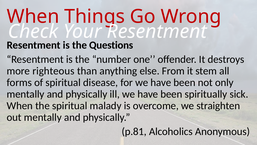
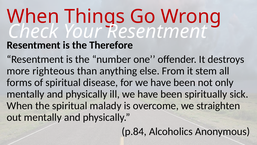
Questions: Questions -> Therefore
p.81: p.81 -> p.84
